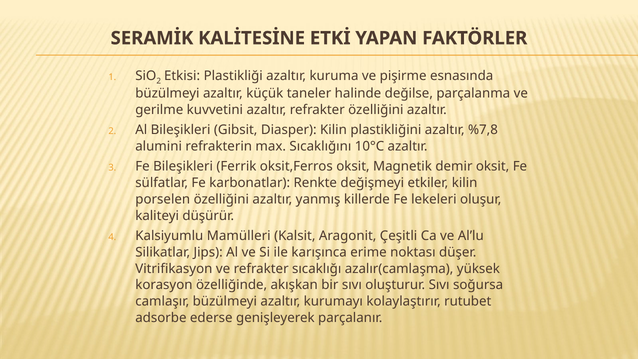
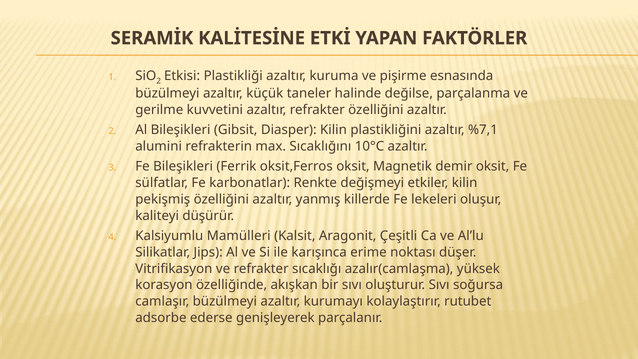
%7,8: %7,8 -> %7,1
porselen: porselen -> pekişmiş
